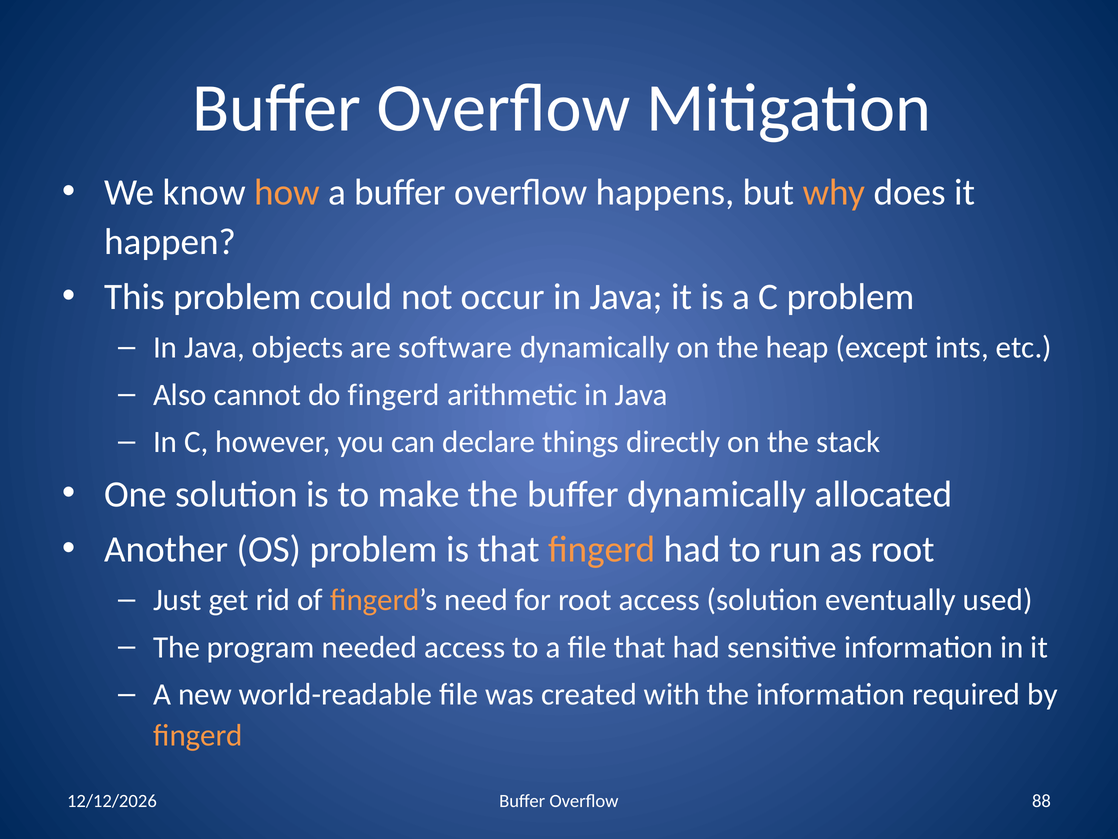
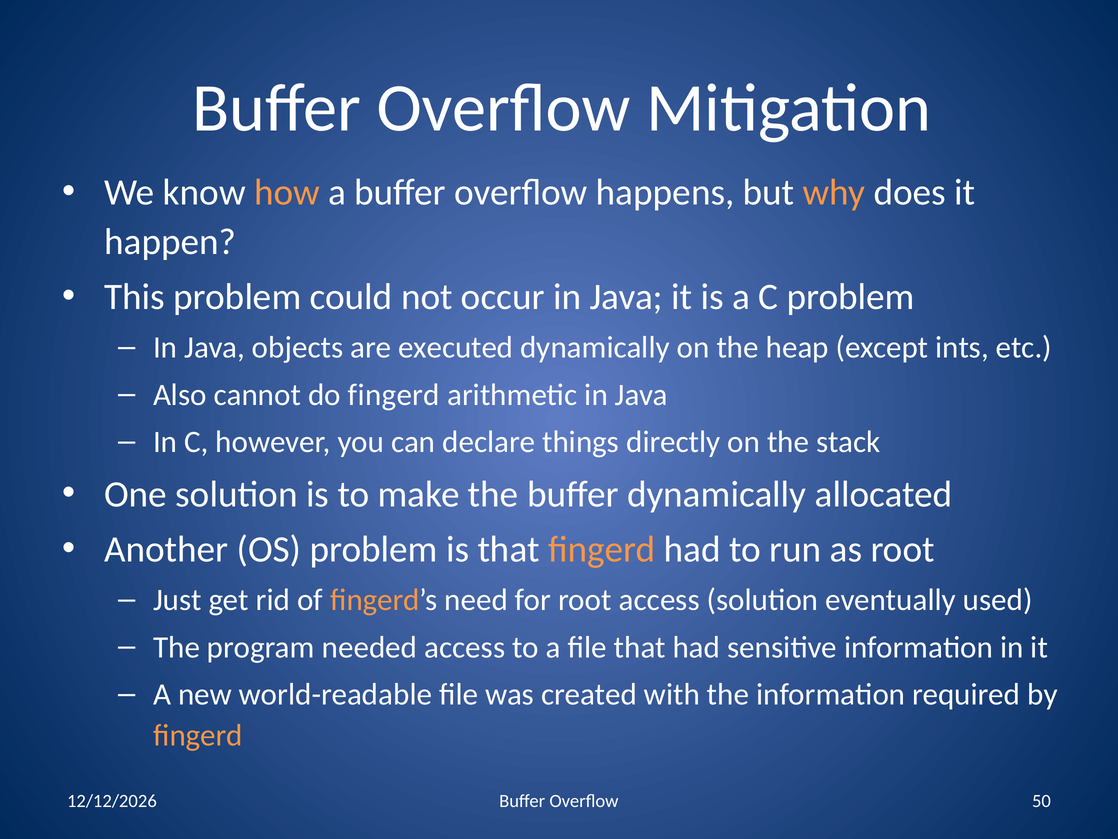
software: software -> executed
88: 88 -> 50
